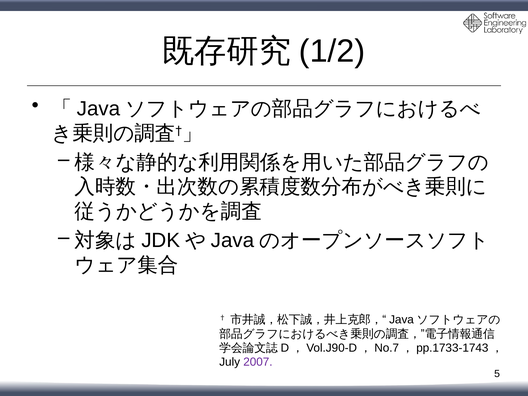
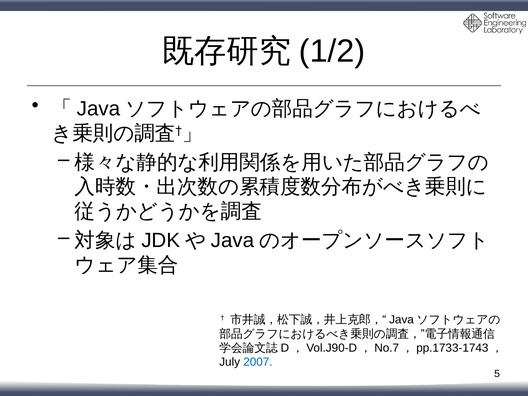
2007 colour: purple -> blue
